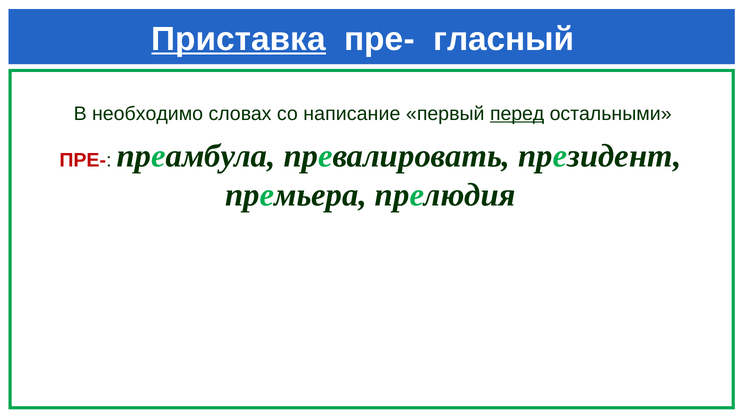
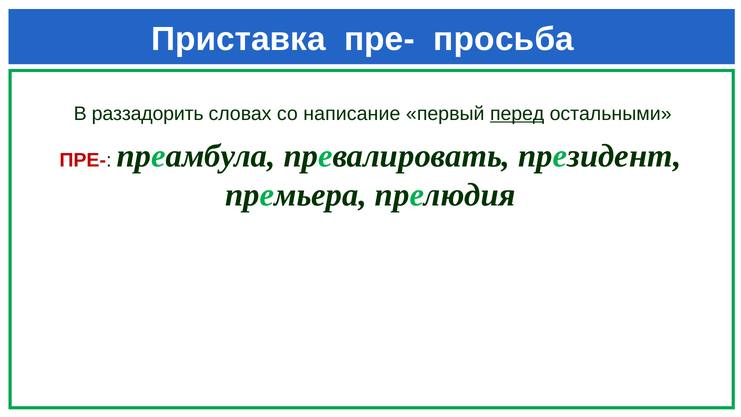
Приставка underline: present -> none
гласный: гласный -> просьба
необходимо: необходимо -> раззадорить
